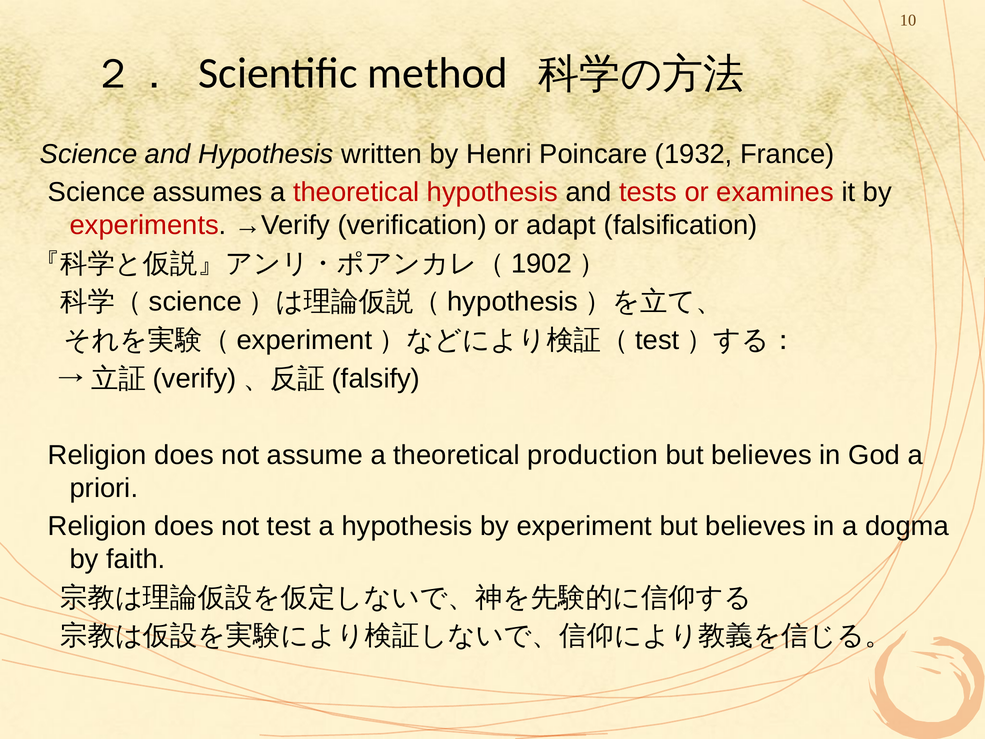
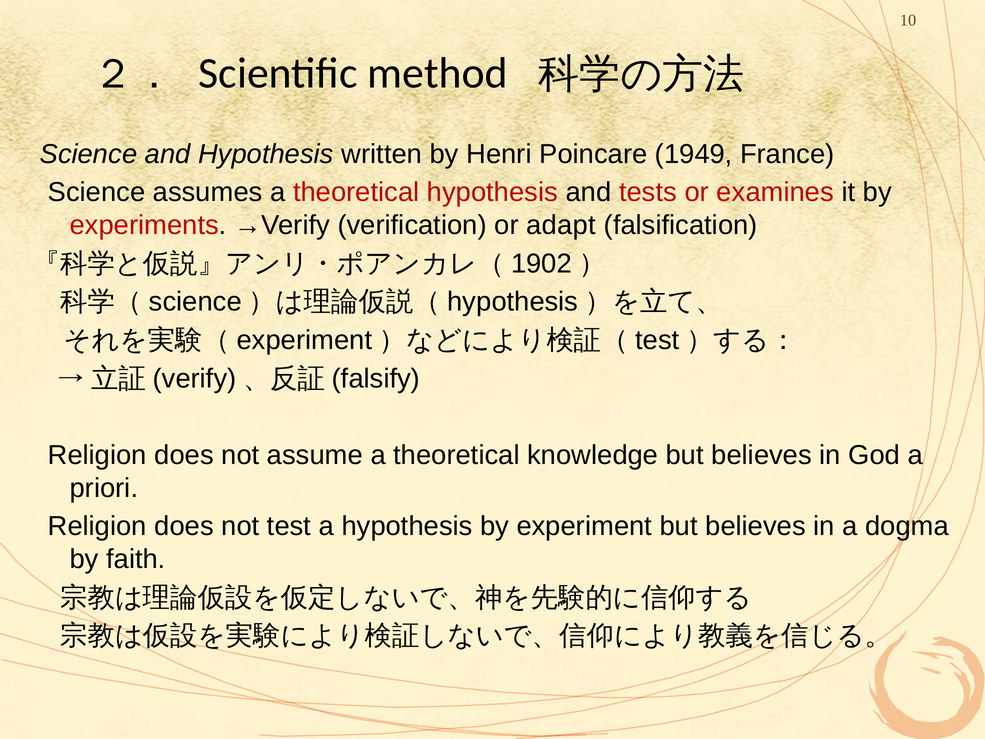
1932: 1932 -> 1949
production: production -> knowledge
